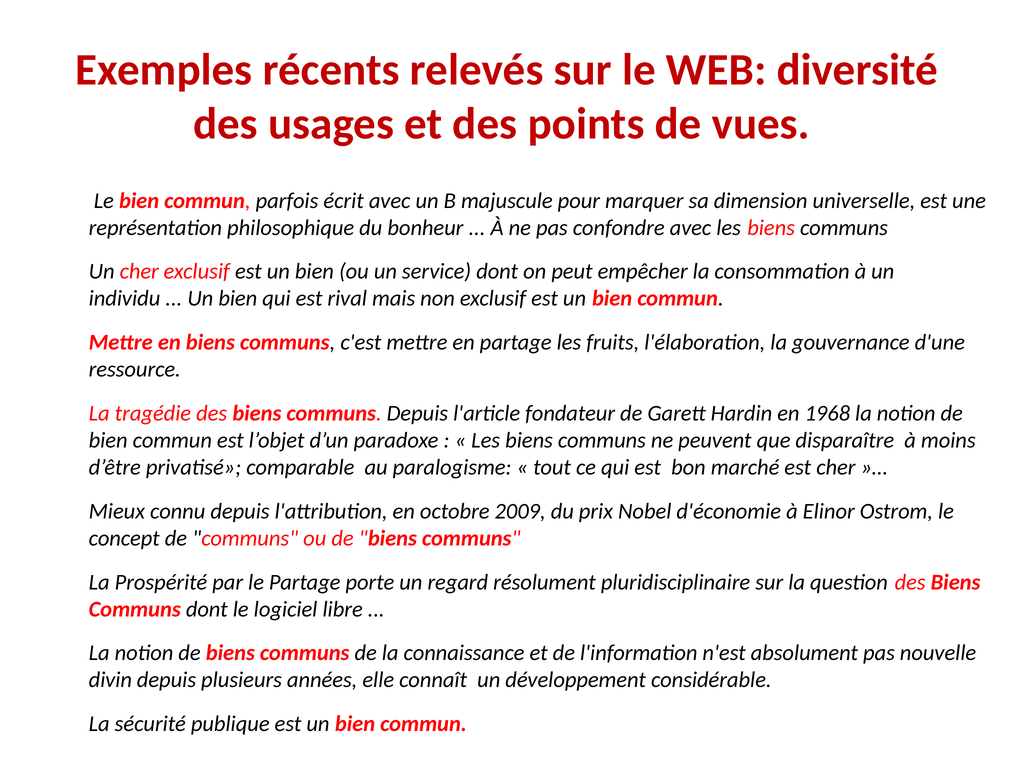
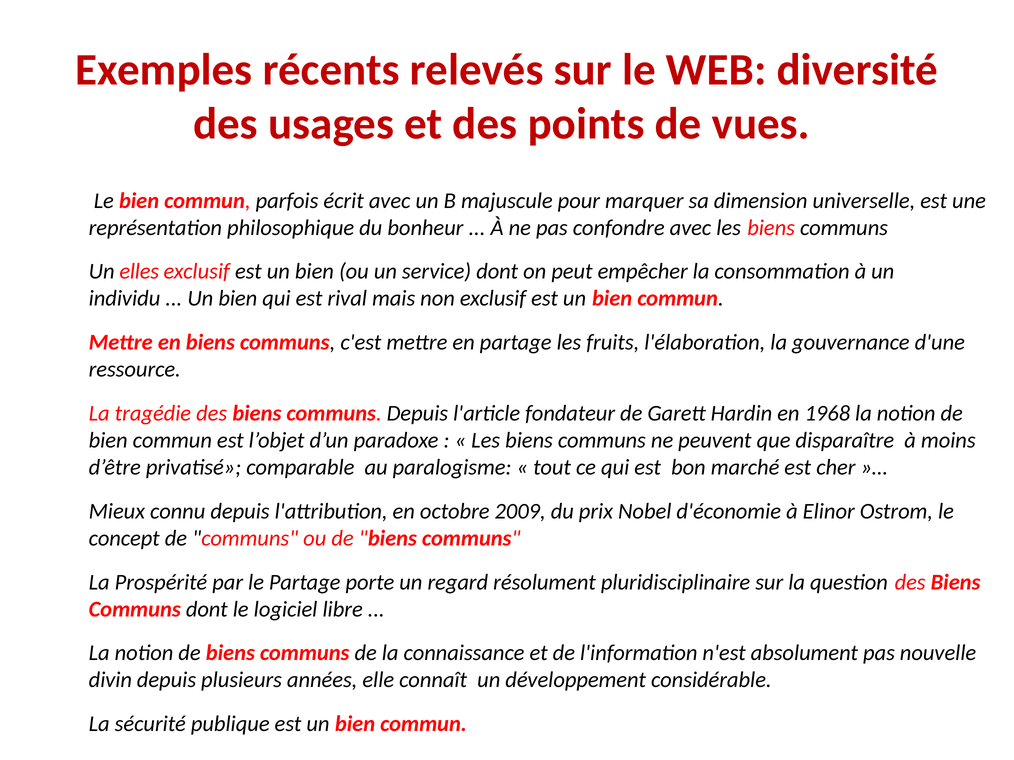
Un cher: cher -> elles
